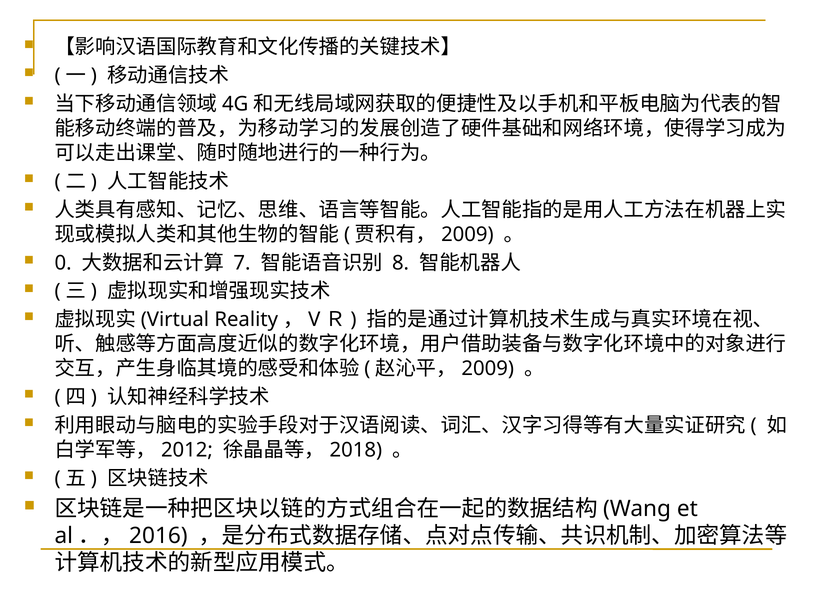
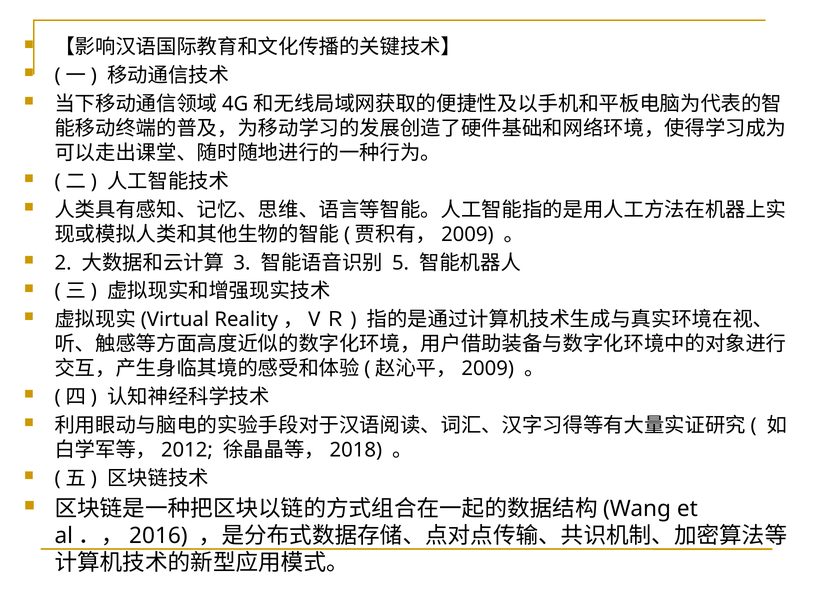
0: 0 -> 2
7: 7 -> 3
8: 8 -> 5
